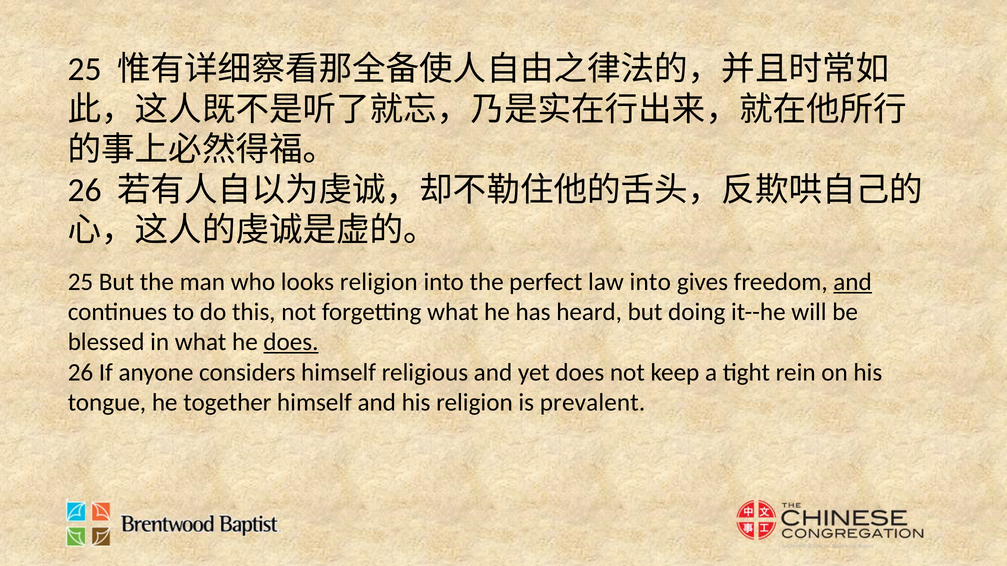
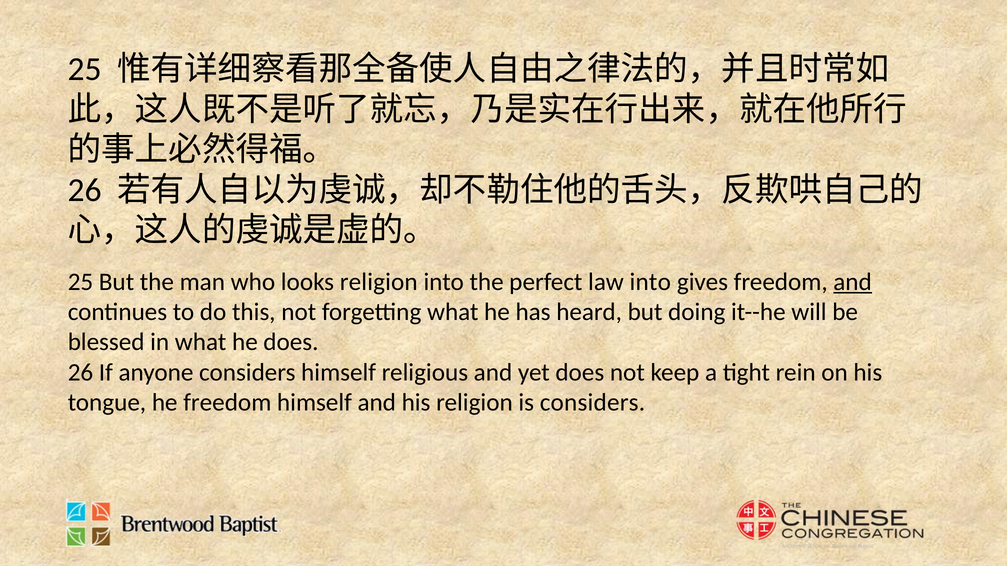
does at (291, 342) underline: present -> none
he together: together -> freedom
is prevalent: prevalent -> considers
